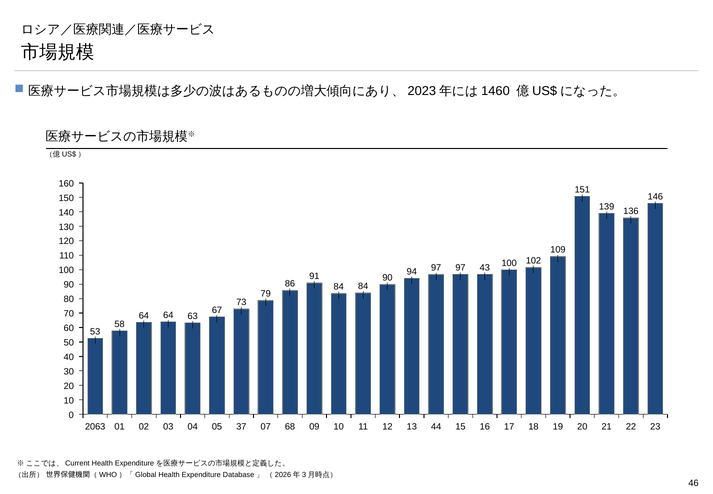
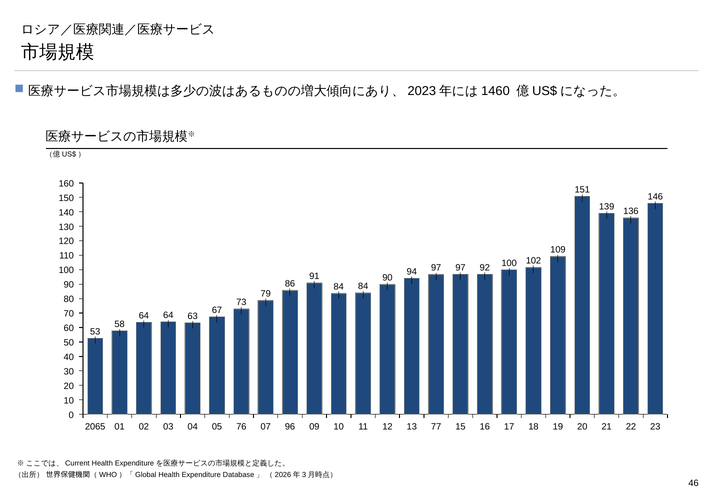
43: 43 -> 92
2063: 2063 -> 2065
37: 37 -> 76
68: 68 -> 96
44: 44 -> 77
